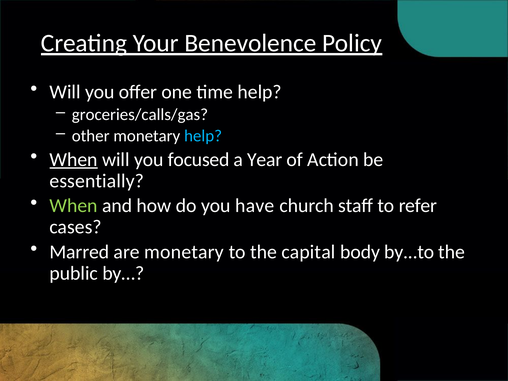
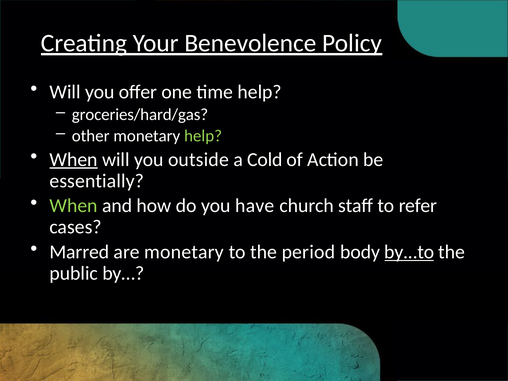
groceries/calls/gas: groceries/calls/gas -> groceries/hard/gas
help at (203, 136) colour: light blue -> light green
focused: focused -> outside
Year: Year -> Cold
capital: capital -> period
by...to underline: none -> present
